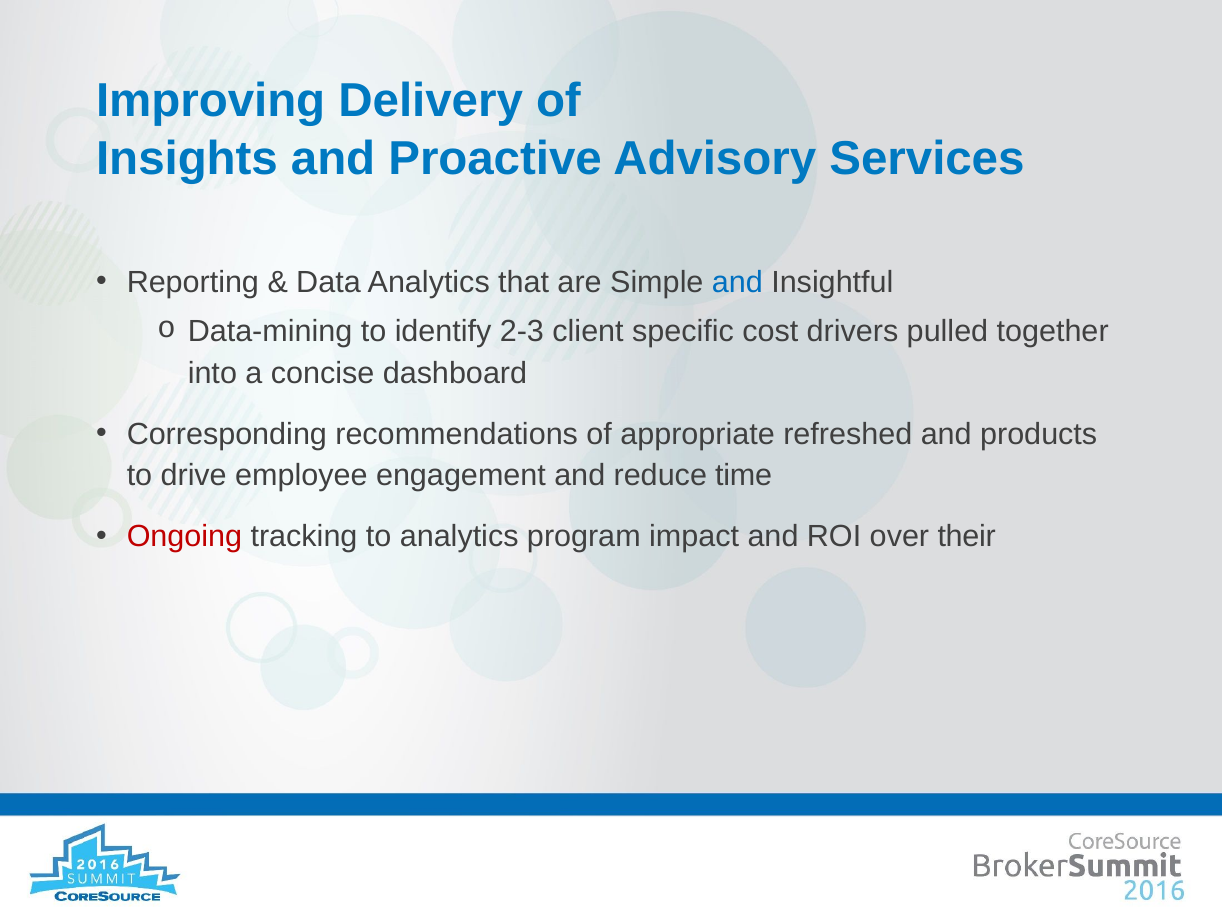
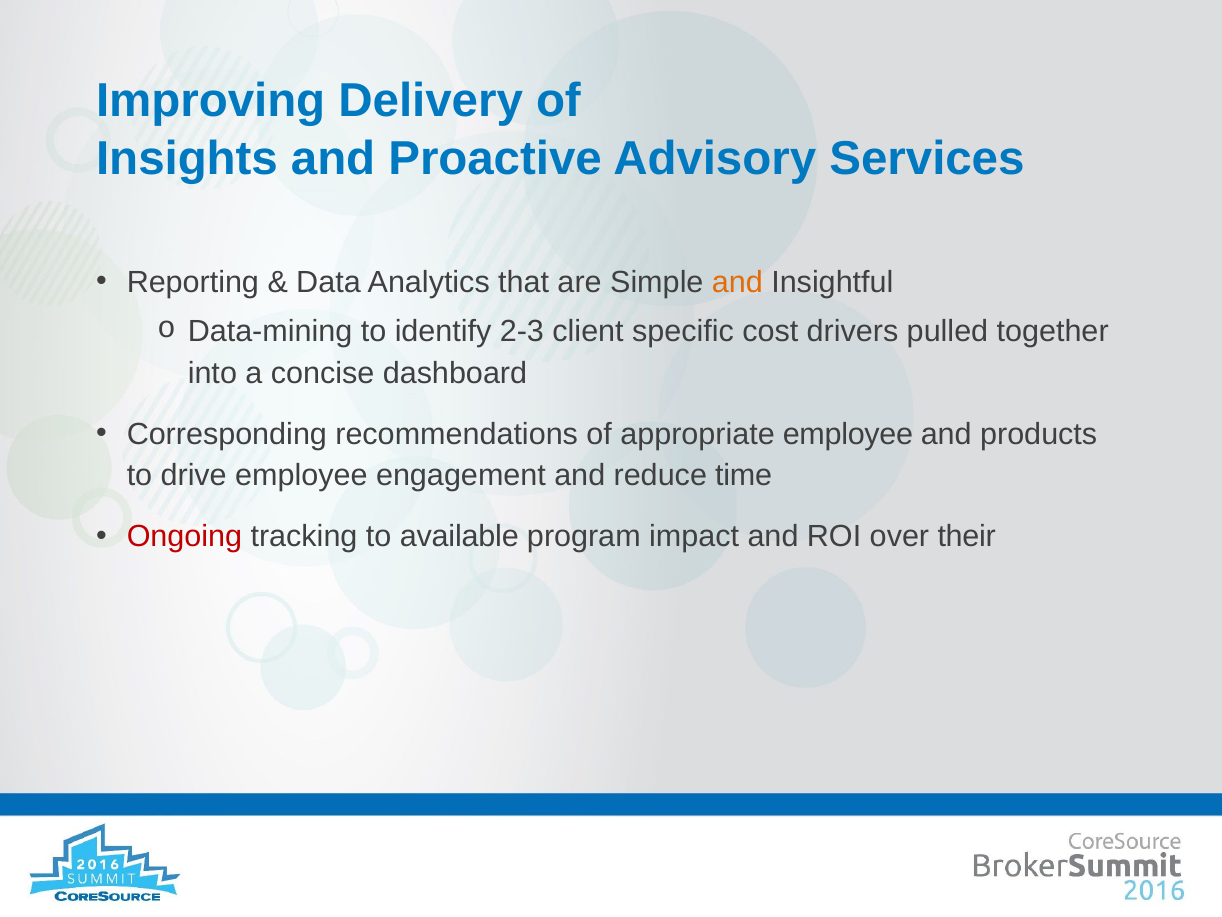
and at (737, 282) colour: blue -> orange
appropriate refreshed: refreshed -> employee
to analytics: analytics -> available
